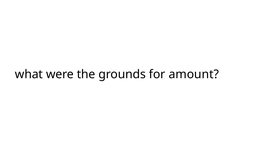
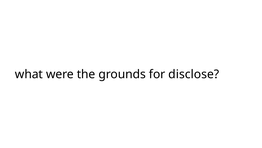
amount: amount -> disclose
